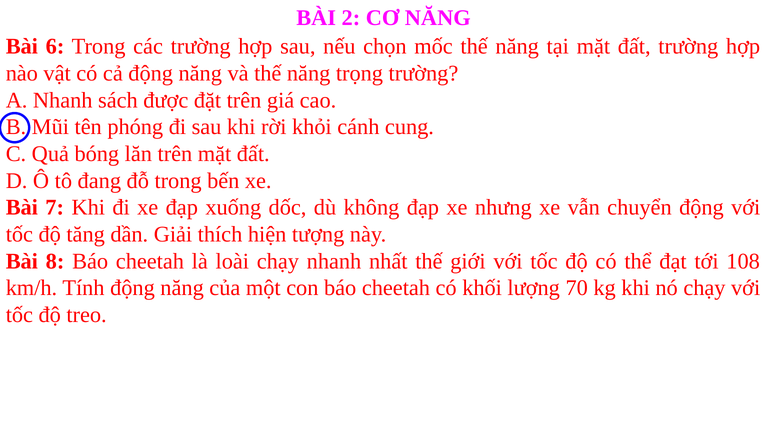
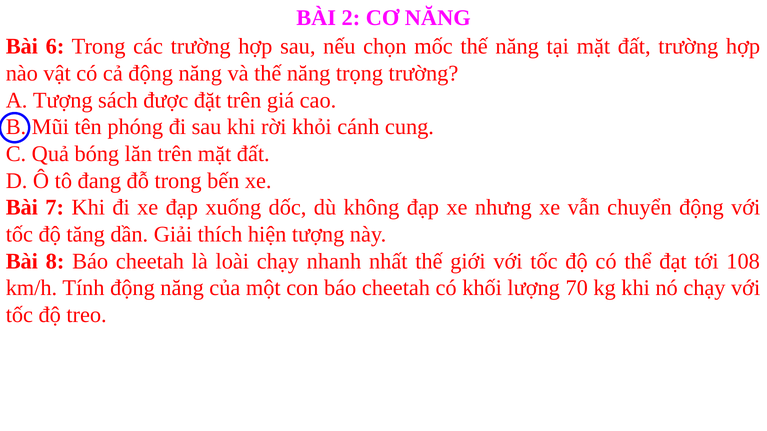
A Nhanh: Nhanh -> Tượng
